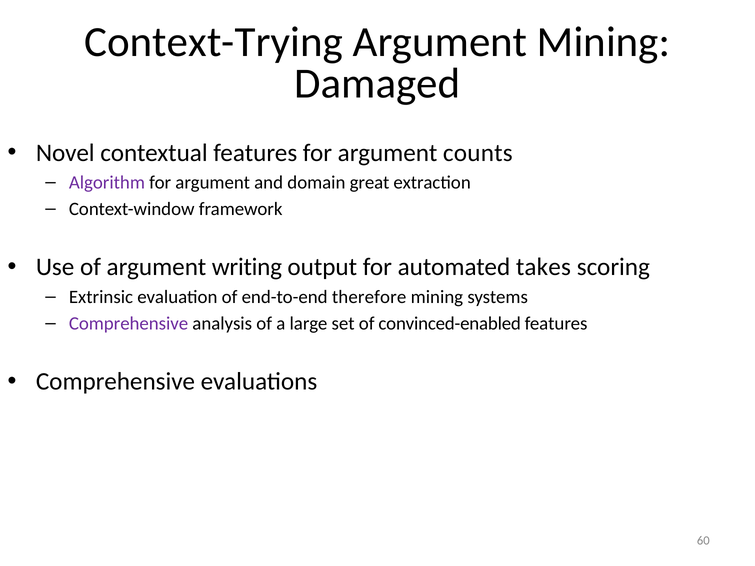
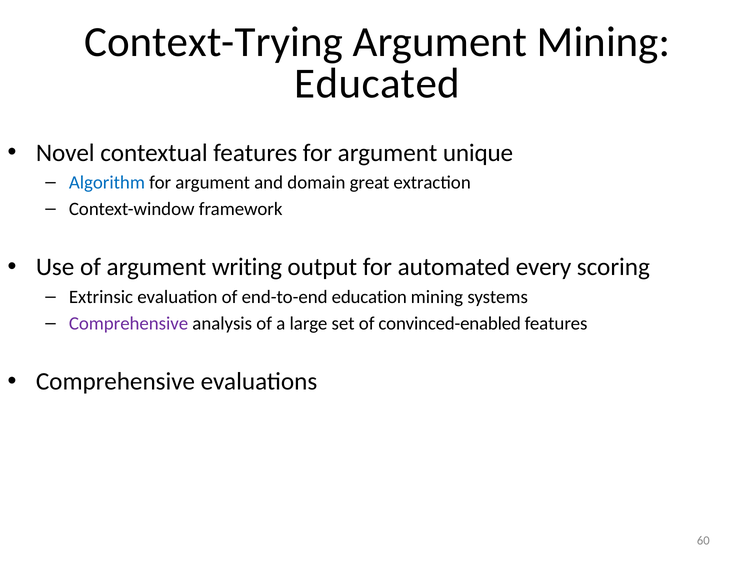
Damaged: Damaged -> Educated
counts: counts -> unique
Algorithm colour: purple -> blue
takes: takes -> every
therefore: therefore -> education
